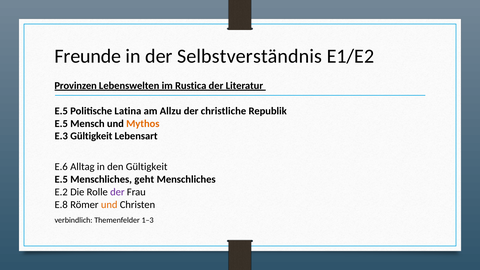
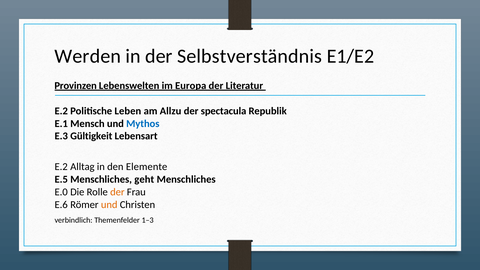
Freunde: Freunde -> Werden
Rustica: Rustica -> Europa
E.5 at (61, 111): E.5 -> E.2
Latina: Latina -> Leben
christliche: christliche -> spectacula
E.5 at (61, 124): E.5 -> E.1
Mythos colour: orange -> blue
E.6 at (61, 167): E.6 -> E.2
den Gültigkeit: Gültigkeit -> Elemente
E.2: E.2 -> E.0
der at (117, 192) colour: purple -> orange
E.8: E.8 -> E.6
